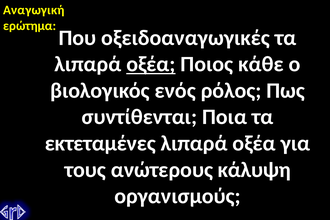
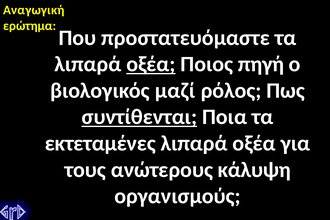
οξειδοαναγωγικές: οξειδοαναγωγικές -> προστατευόμαστε
κάθε: κάθε -> πηγή
ενός: ενός -> μαζί
συντίθενται underline: none -> present
